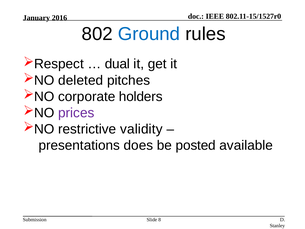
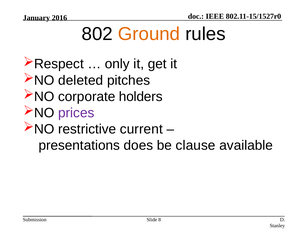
Ground colour: blue -> orange
dual: dual -> only
validity: validity -> current
posted: posted -> clause
